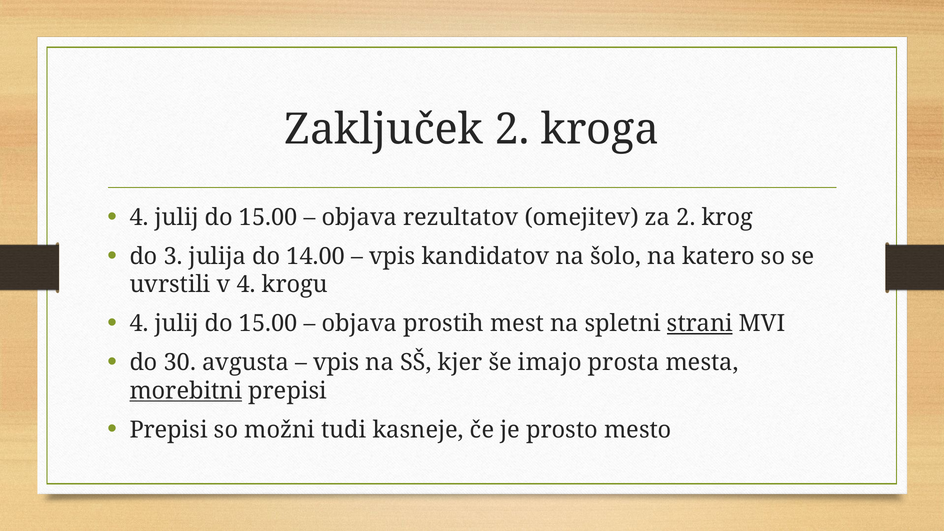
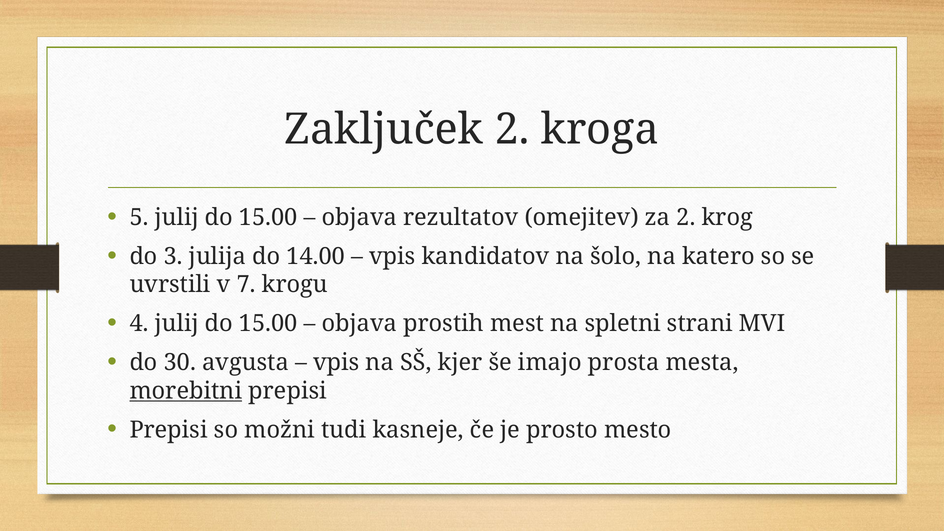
4 at (139, 217): 4 -> 5
v 4: 4 -> 7
strani underline: present -> none
